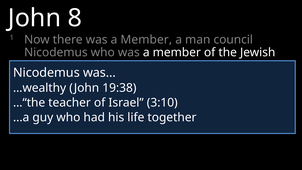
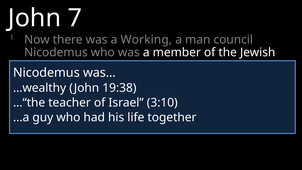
8: 8 -> 7
there was a Member: Member -> Working
